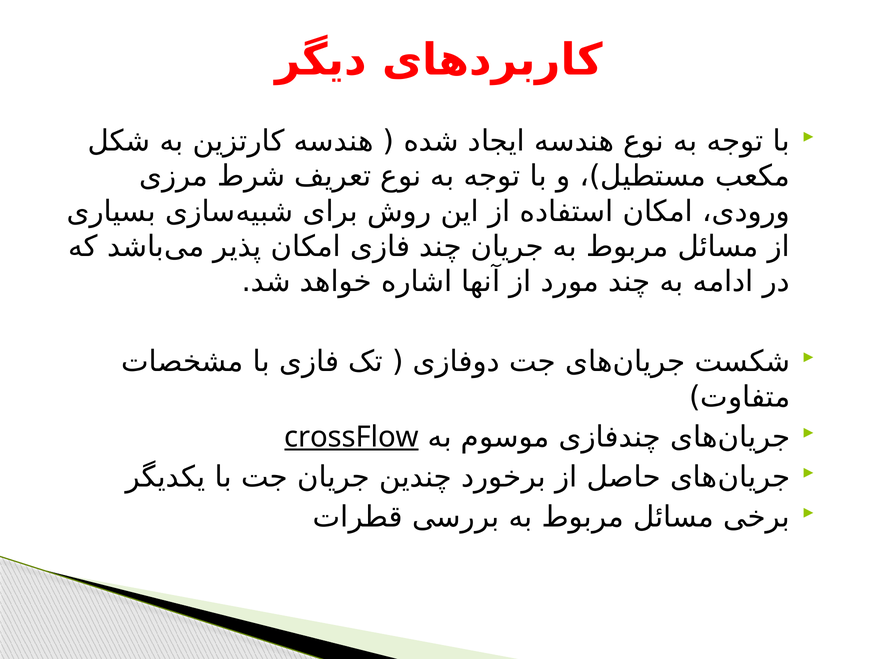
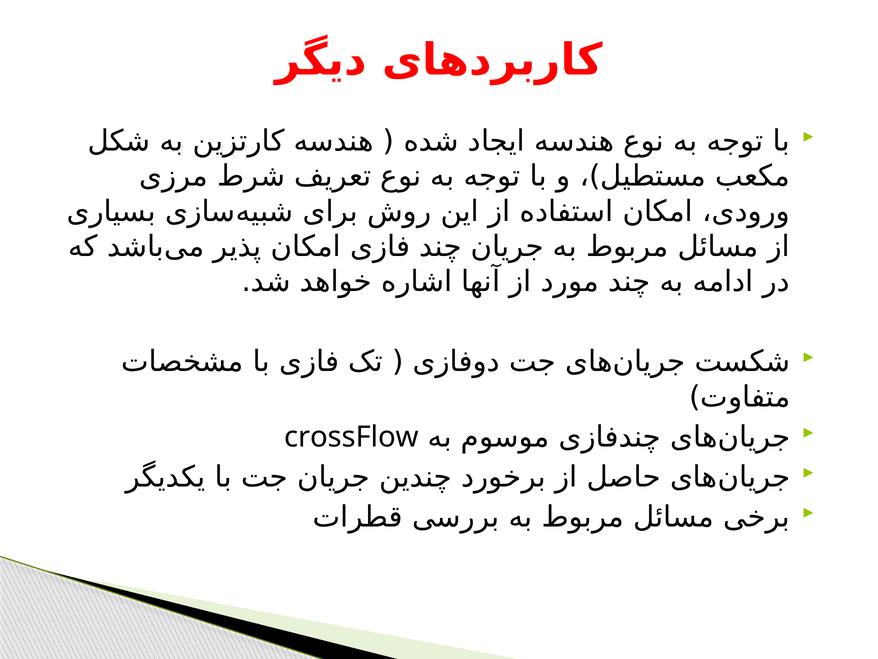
crossFlow underline: present -> none
